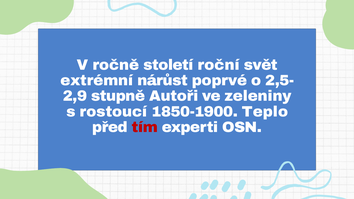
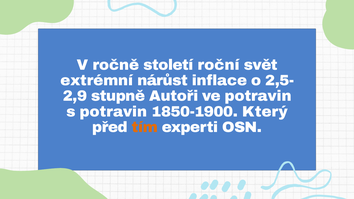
poprvé: poprvé -> inflace
ve zeleniny: zeleniny -> potravin
s rostoucí: rostoucí -> potravin
Teplo: Teplo -> Který
tím colour: red -> orange
